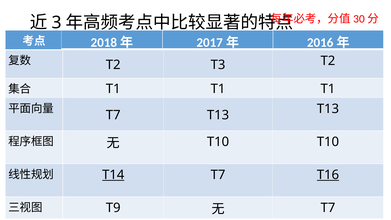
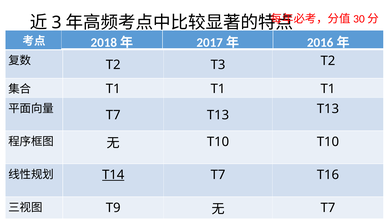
T16 underline: present -> none
